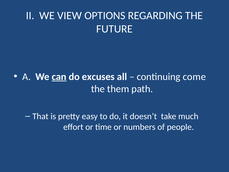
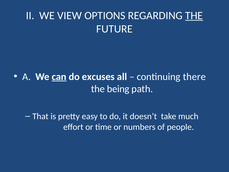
THE at (194, 15) underline: none -> present
come: come -> there
them: them -> being
